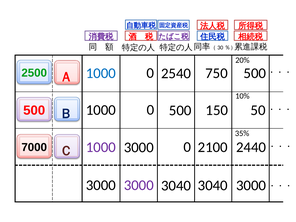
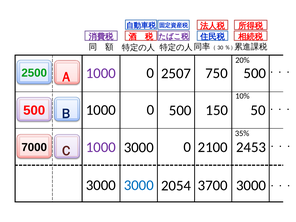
2540: 2540 -> 2507
1000 at (101, 73) colour: blue -> purple
2440: 2440 -> 2453
3000 at (139, 185) colour: purple -> blue
3040 at (213, 185): 3040 -> 3700
3040 at (176, 186): 3040 -> 2054
